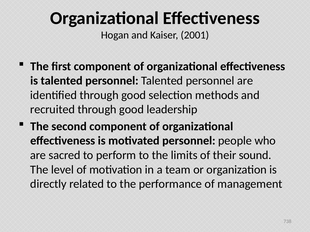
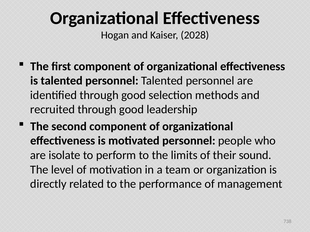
2001: 2001 -> 2028
sacred: sacred -> isolate
